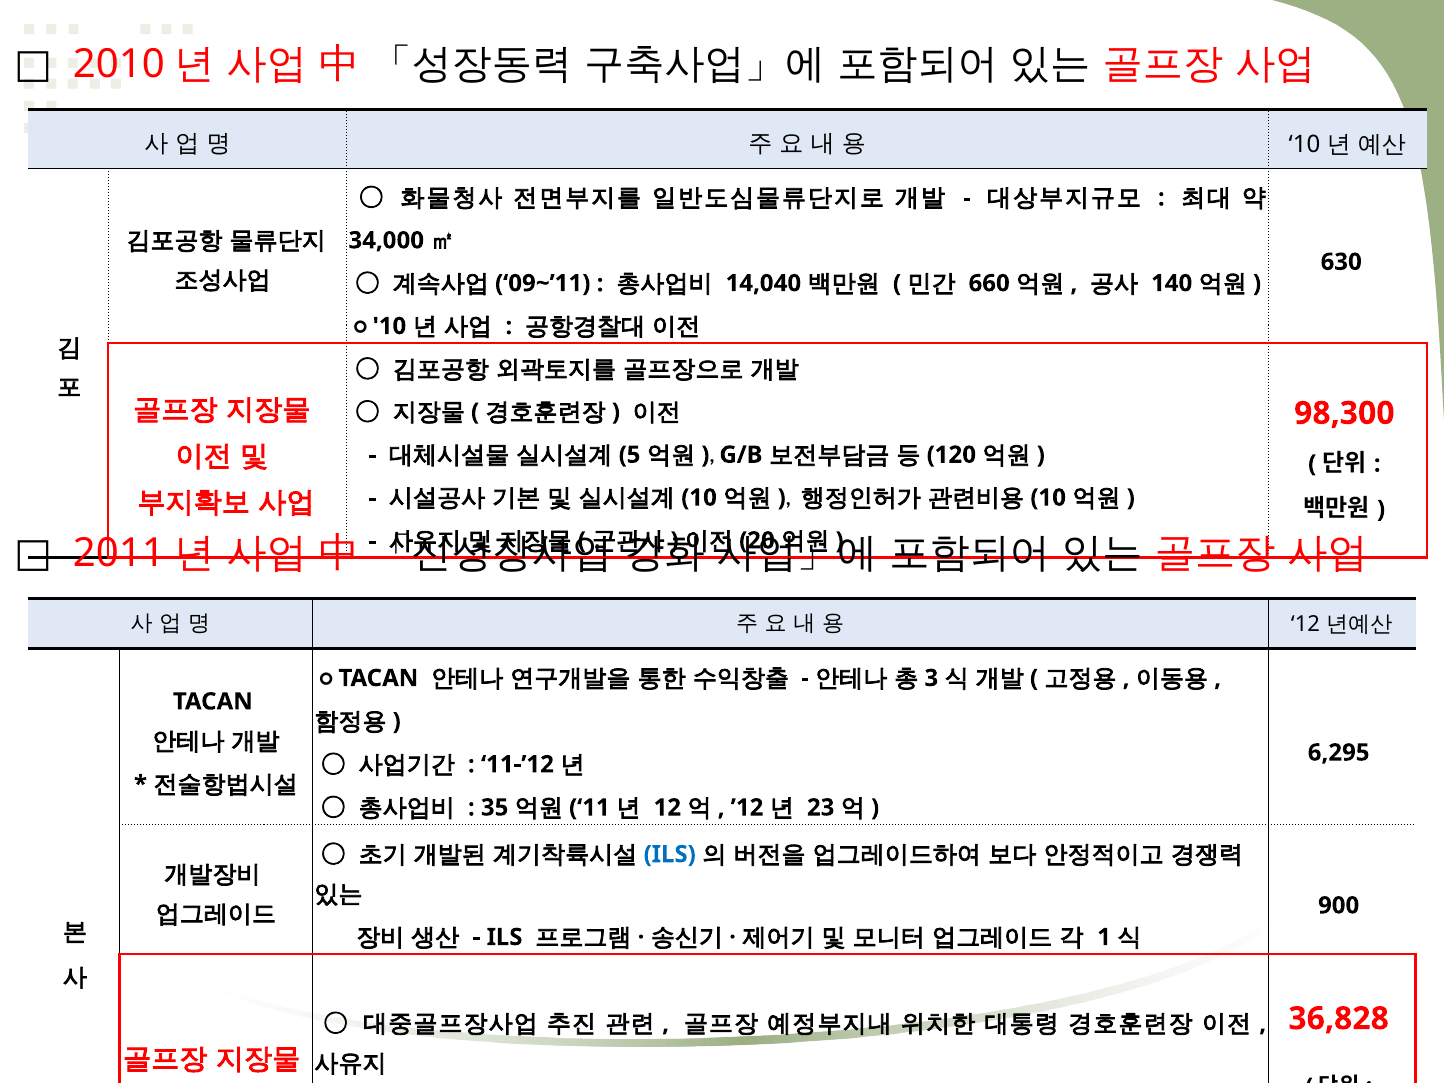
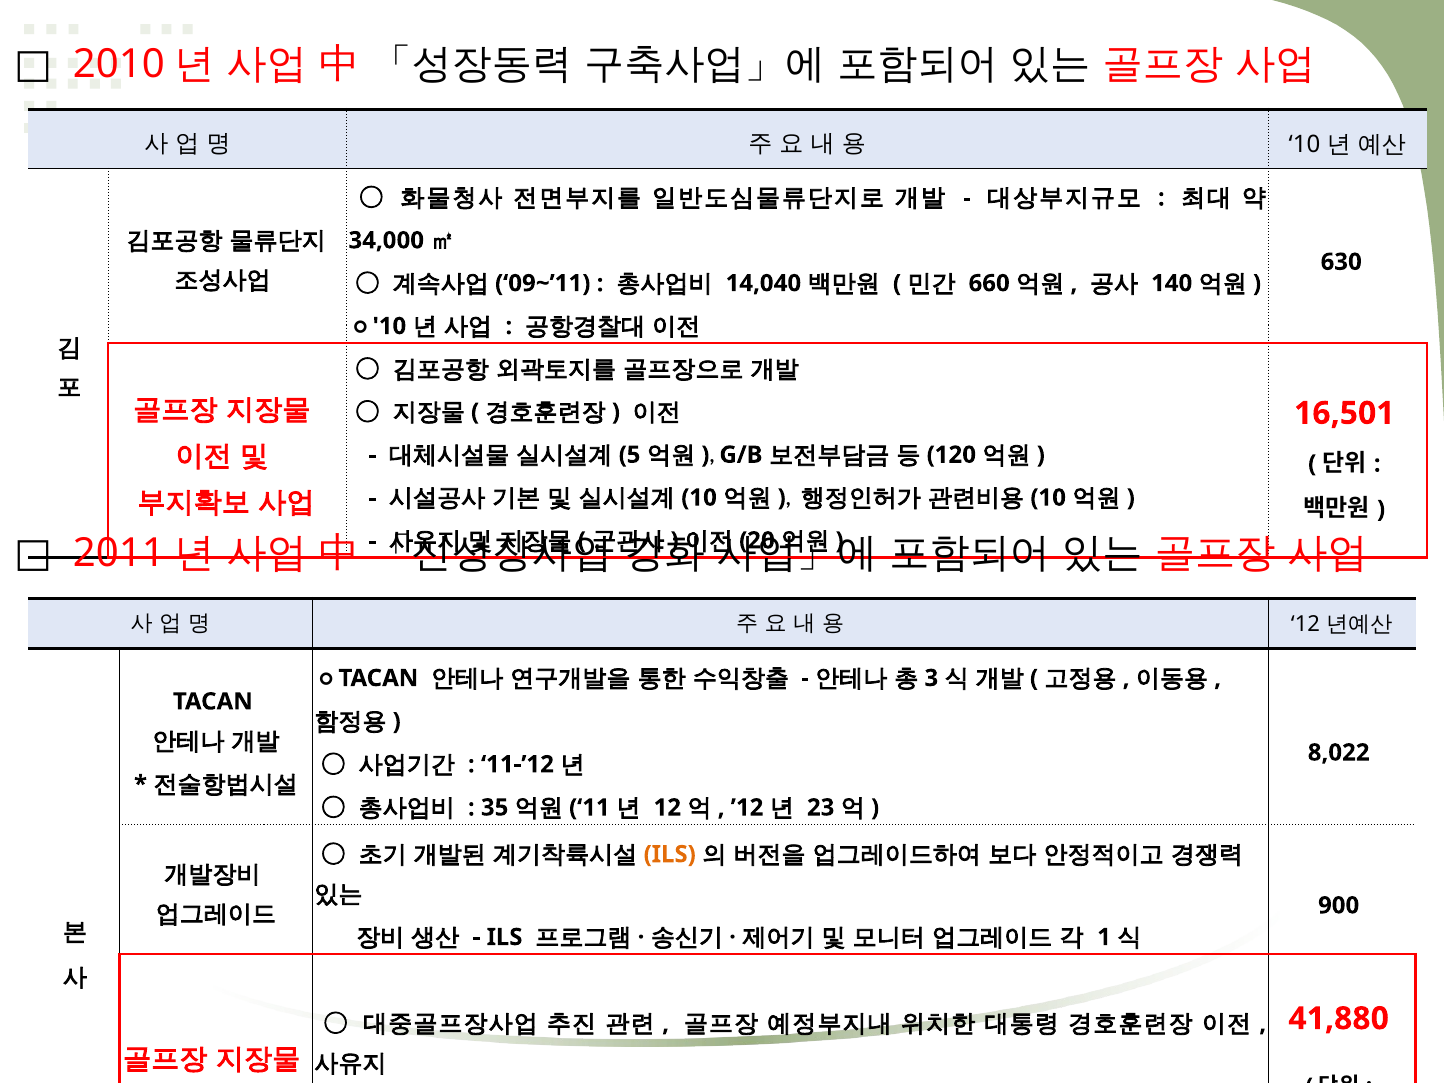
98,300: 98,300 -> 16,501
6,295: 6,295 -> 8,022
ILS at (670, 854) colour: blue -> orange
36,828: 36,828 -> 41,880
